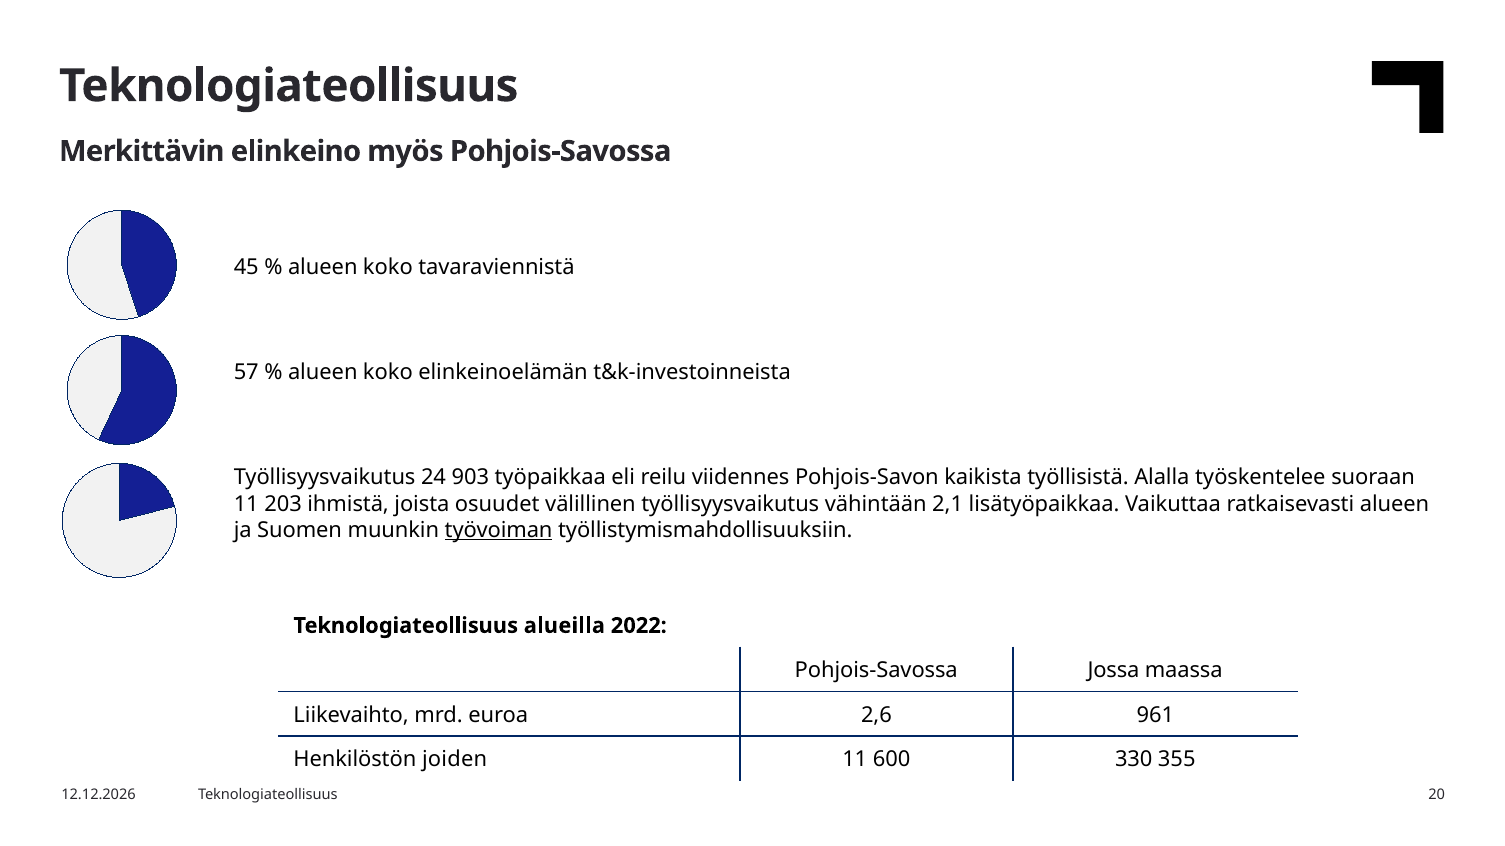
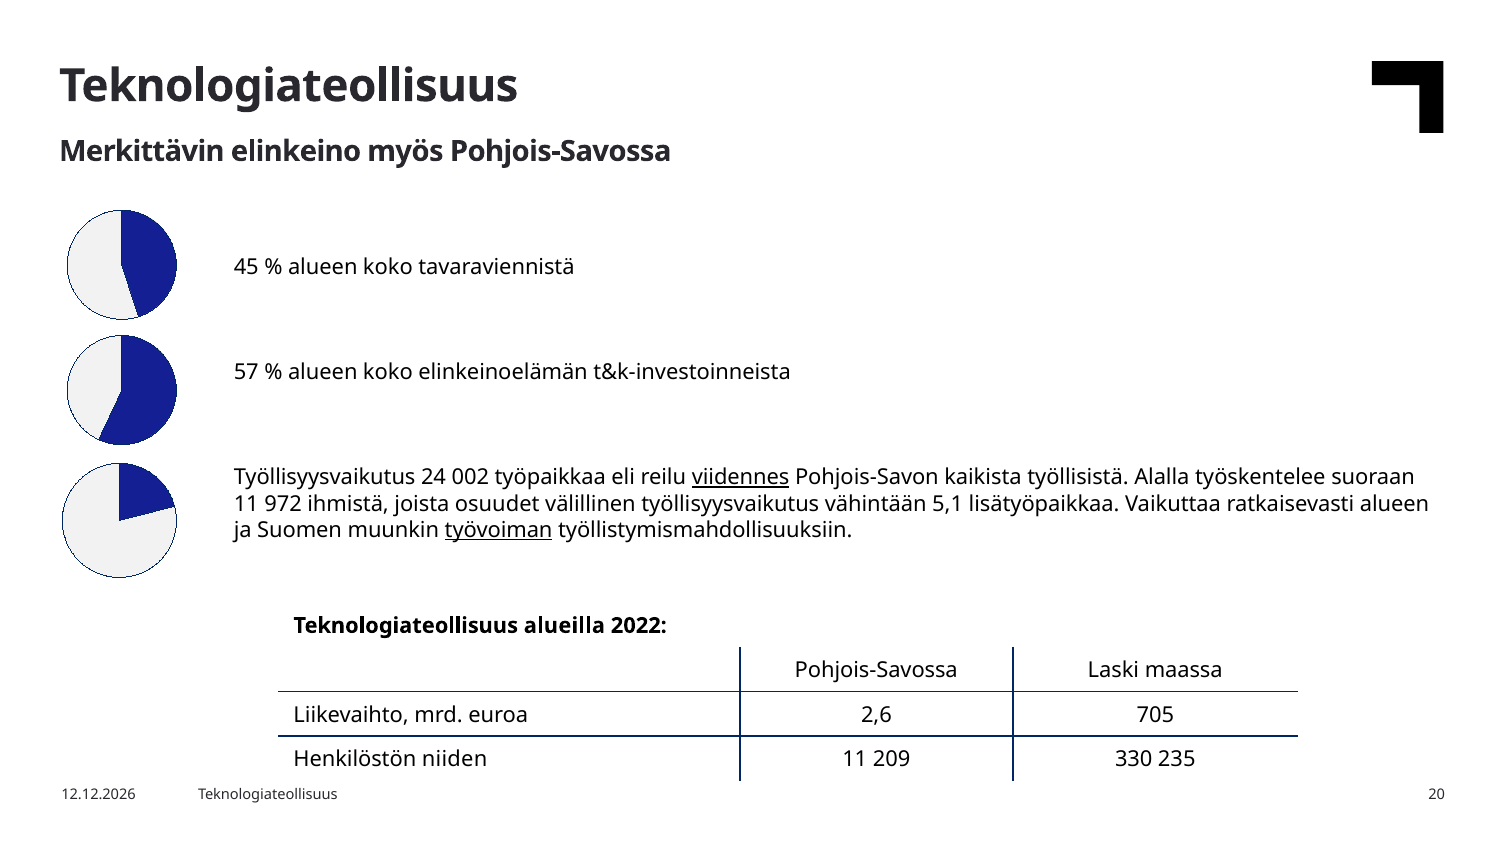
903: 903 -> 002
viidennes underline: none -> present
203: 203 -> 972
2,1: 2,1 -> 5,1
Jossa: Jossa -> Laski
961: 961 -> 705
joiden: joiden -> niiden
600: 600 -> 209
355: 355 -> 235
